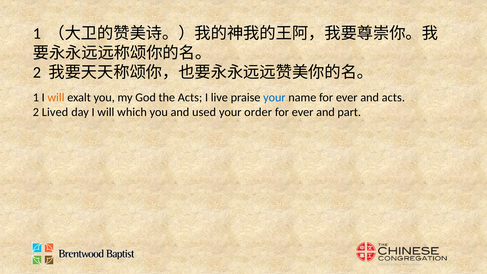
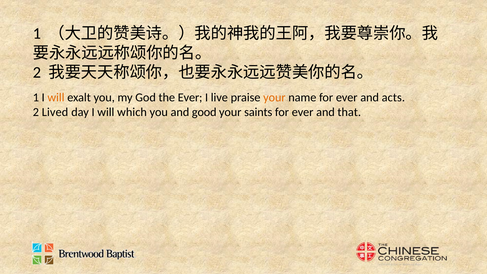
the Acts: Acts -> Ever
your at (274, 97) colour: blue -> orange
used: used -> good
order: order -> saints
part: part -> that
